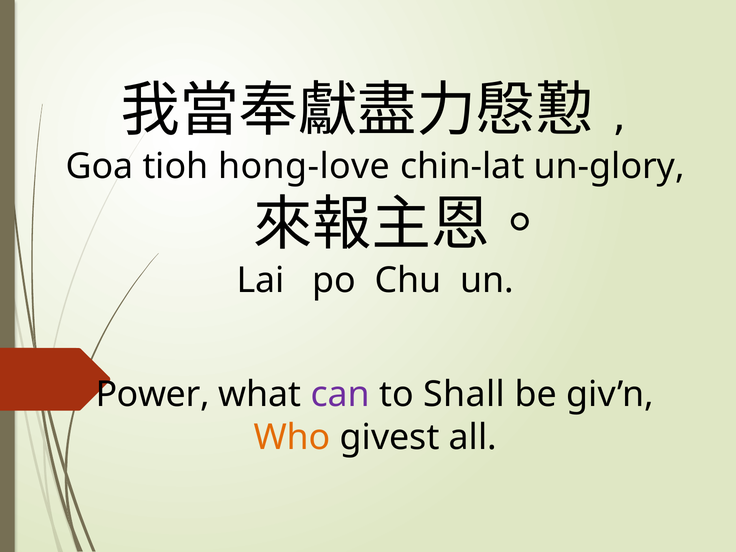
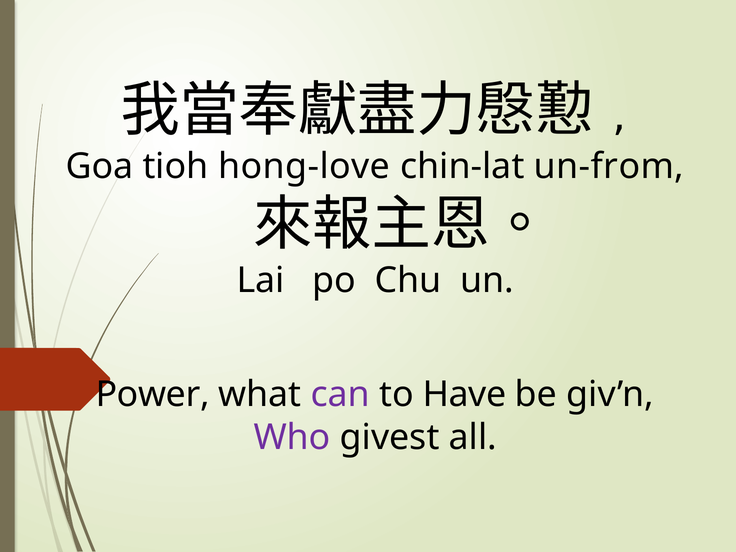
un-glory: un-glory -> un-from
Shall: Shall -> Have
Who colour: orange -> purple
